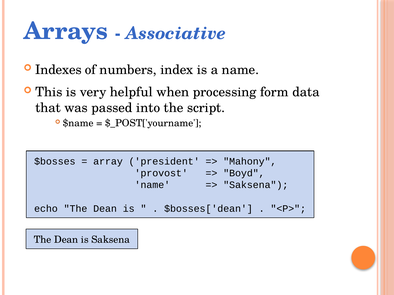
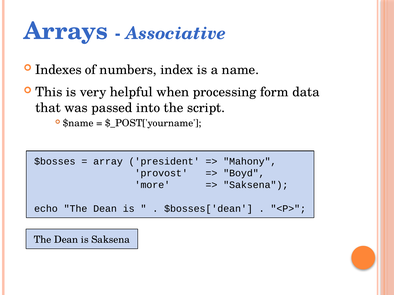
name at (152, 185): name -> more
